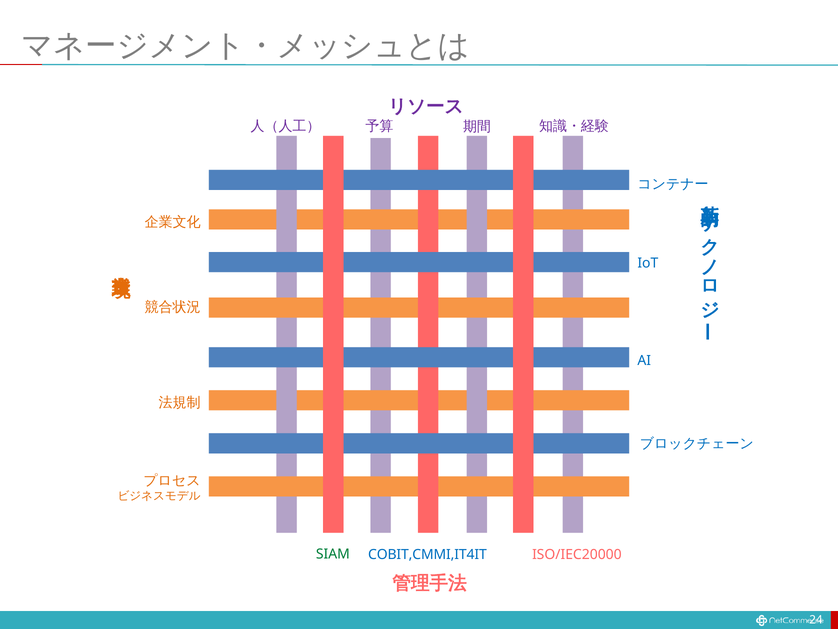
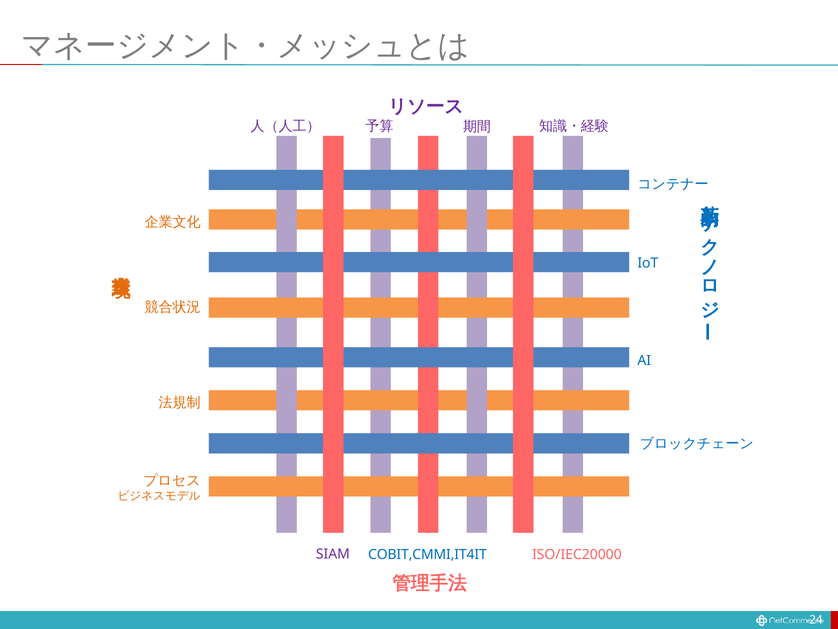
SIAM colour: green -> purple
